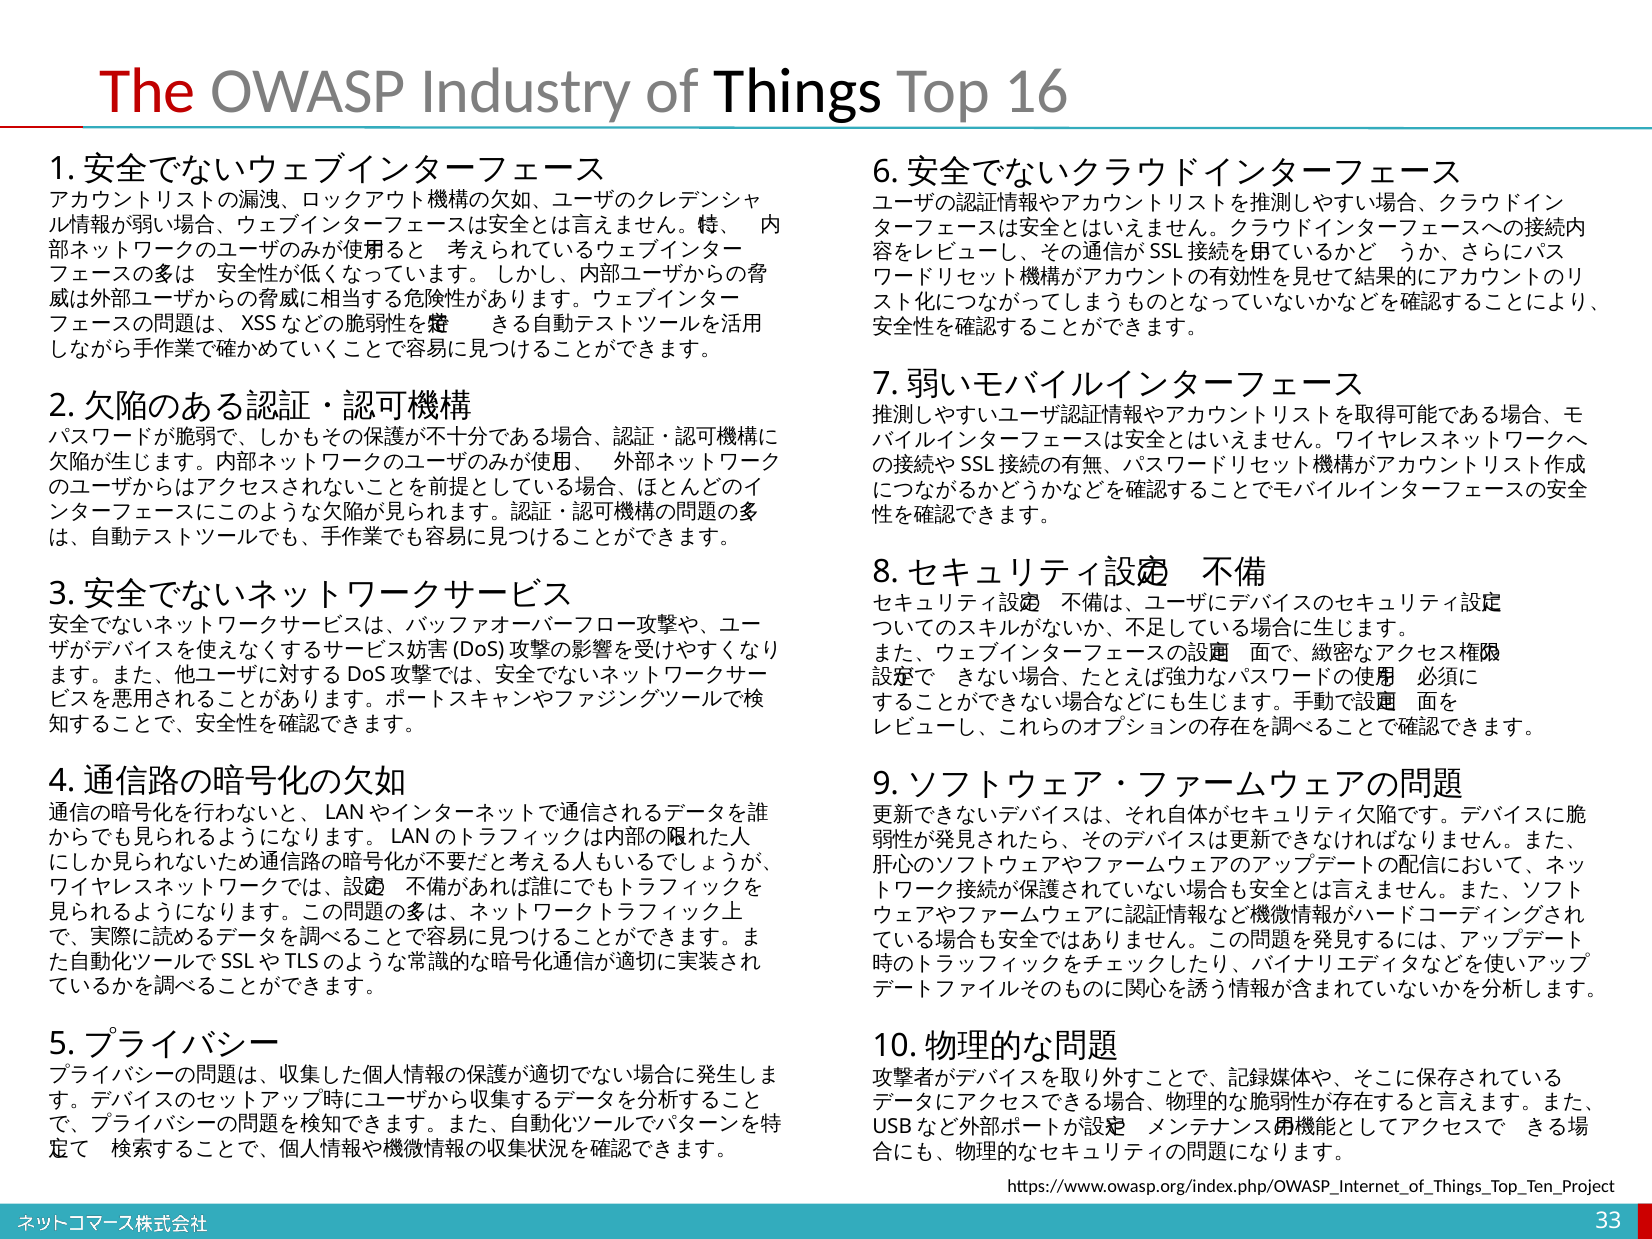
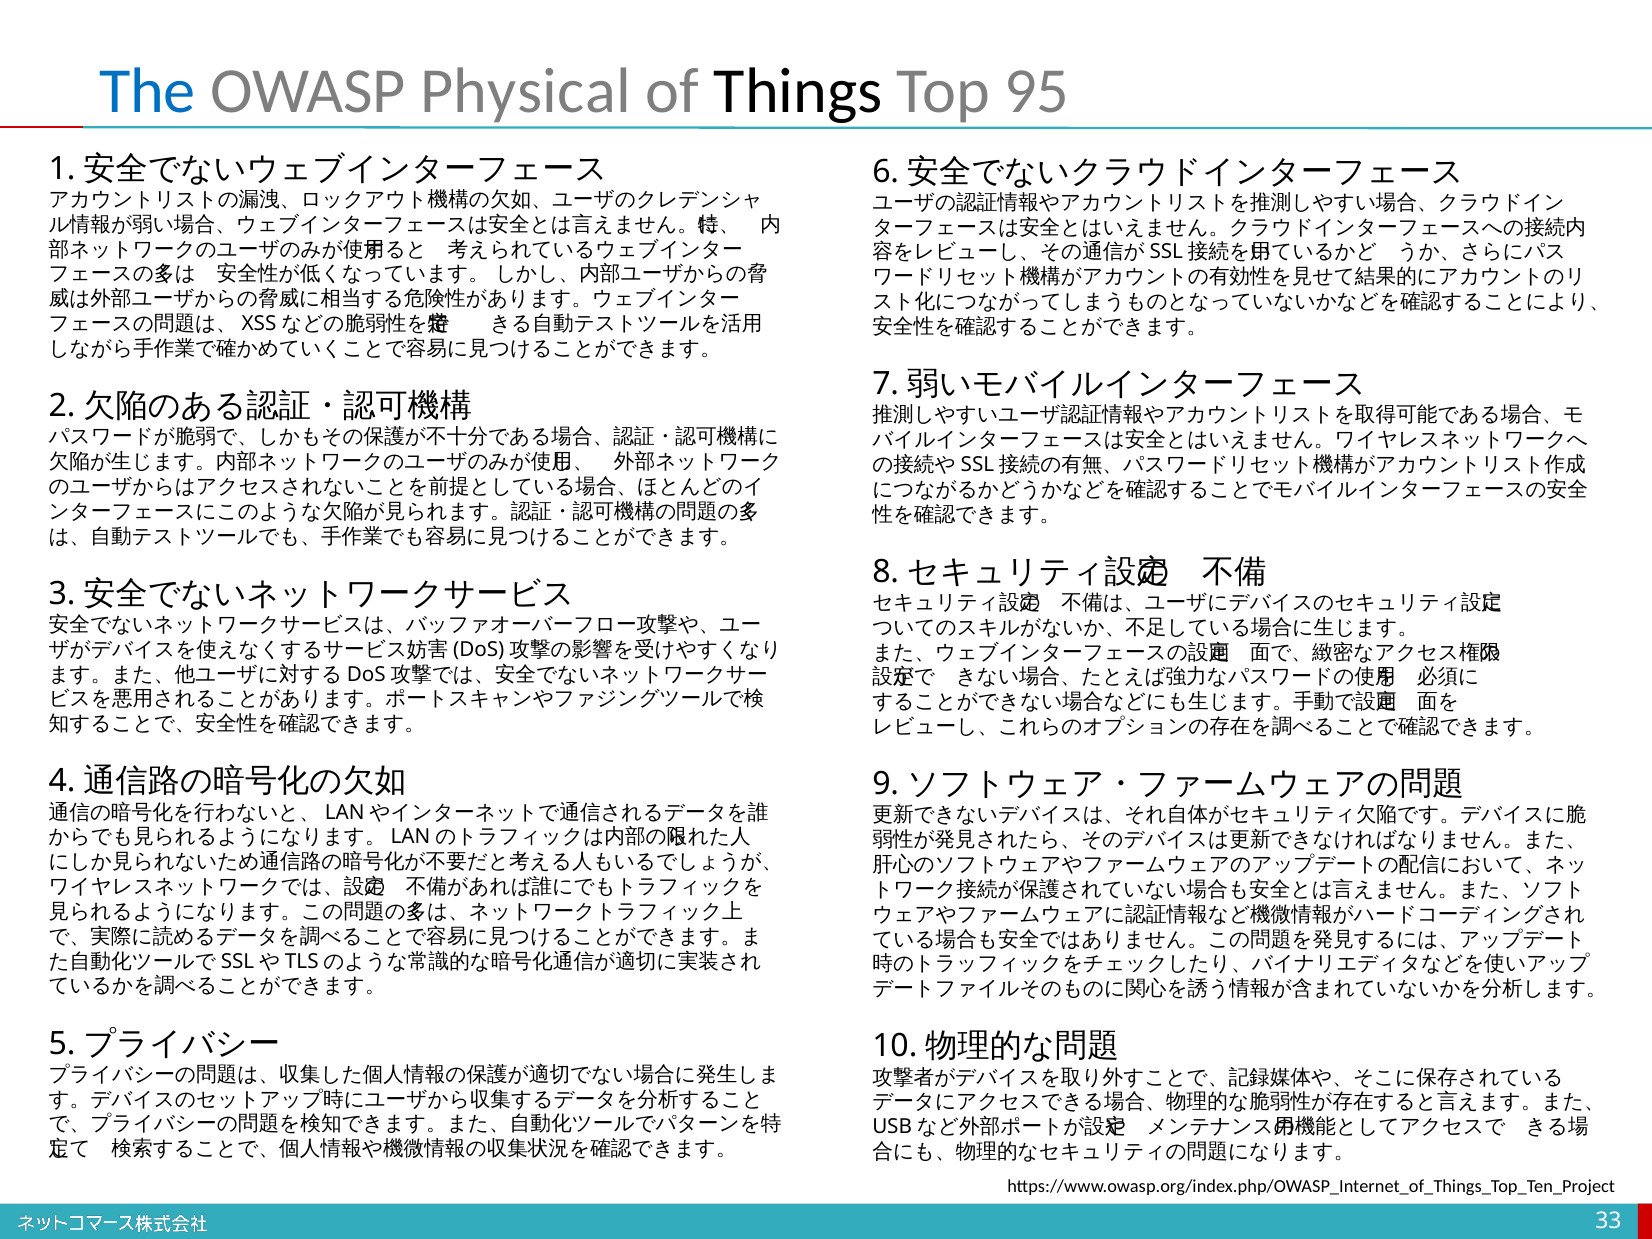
The colour: red -> blue
Industry: Industry -> Physical
16: 16 -> 95
